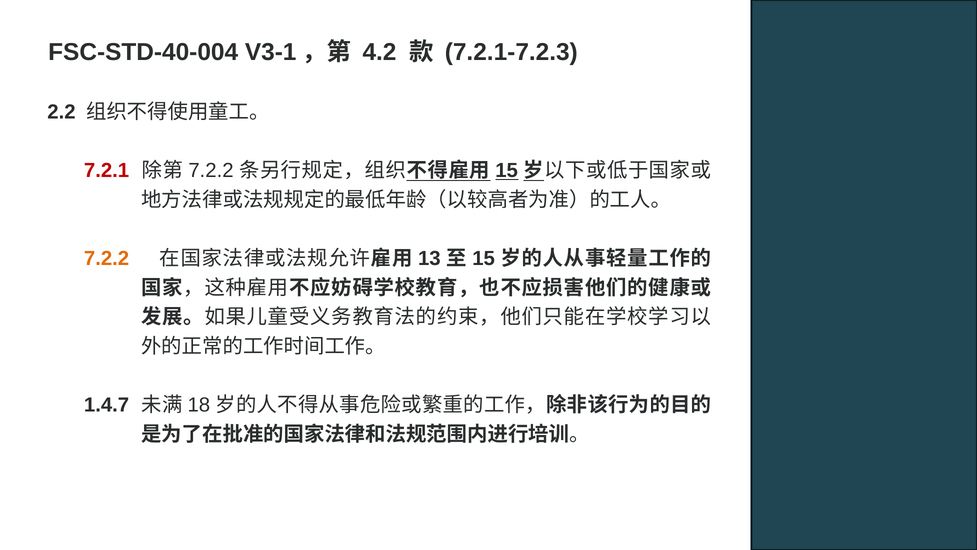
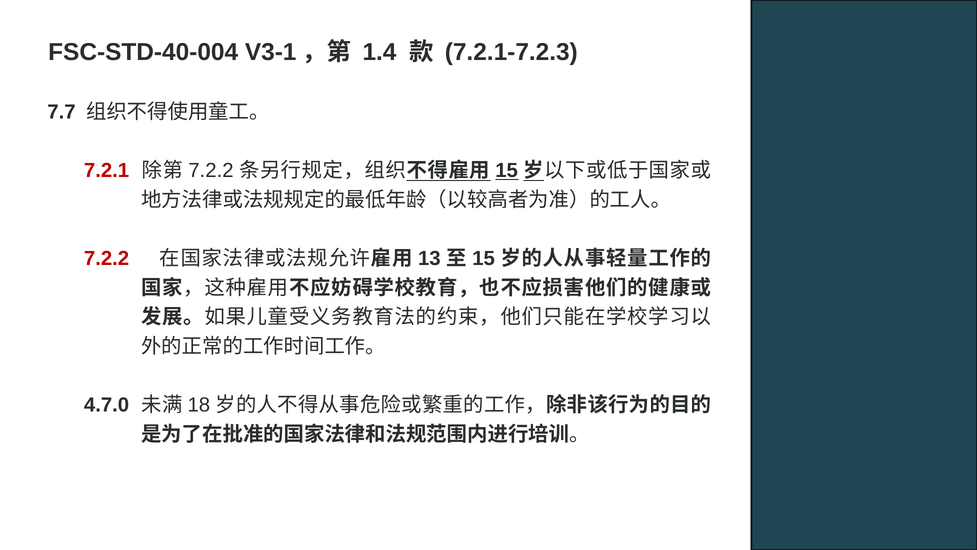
4.2: 4.2 -> 1.4
2.2: 2.2 -> 7.7
7.2.2 at (107, 258) colour: orange -> red
1.4.7: 1.4.7 -> 4.7.0
